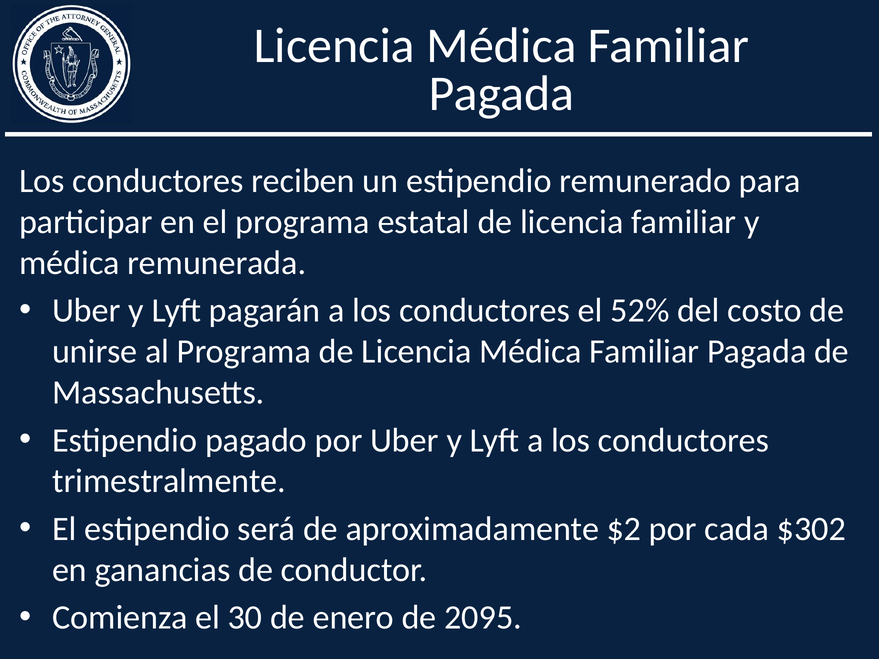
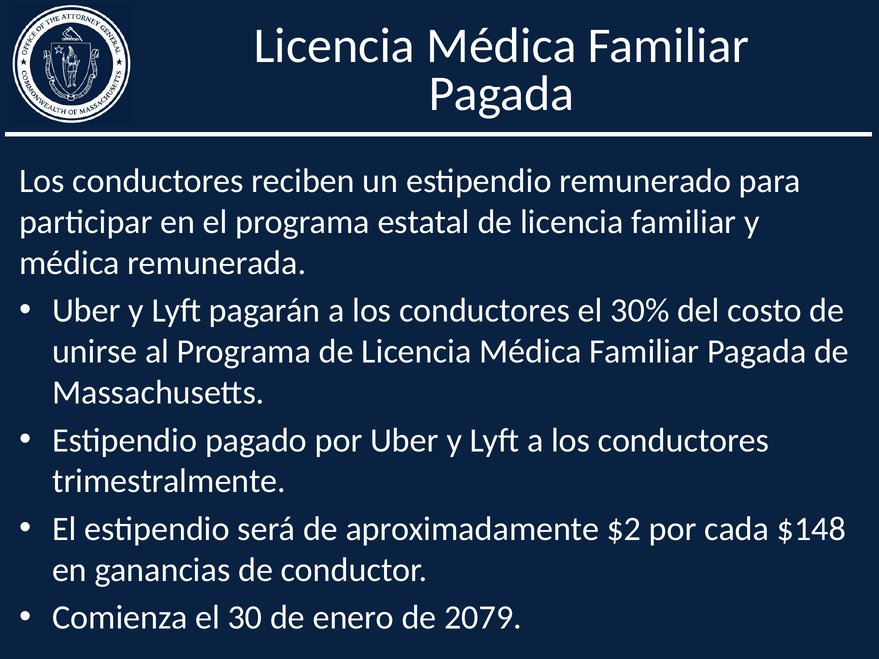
52%: 52% -> 30%
$302: $302 -> $148
2095: 2095 -> 2079
